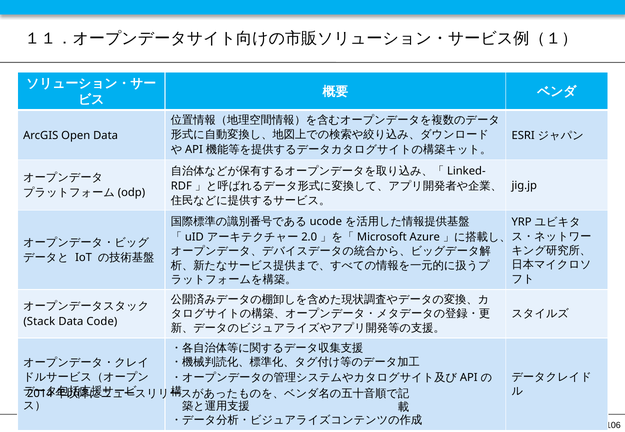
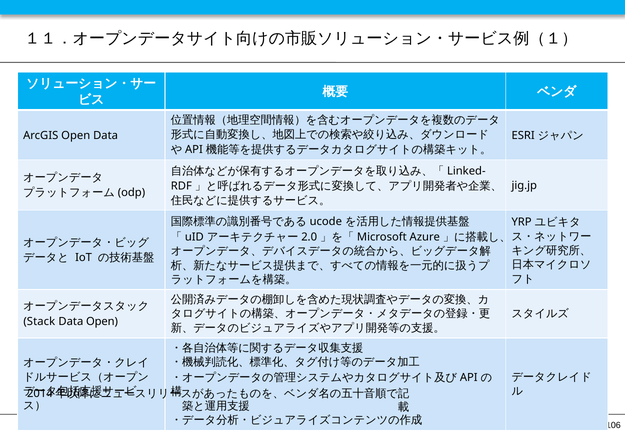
Data Code: Code -> Open
